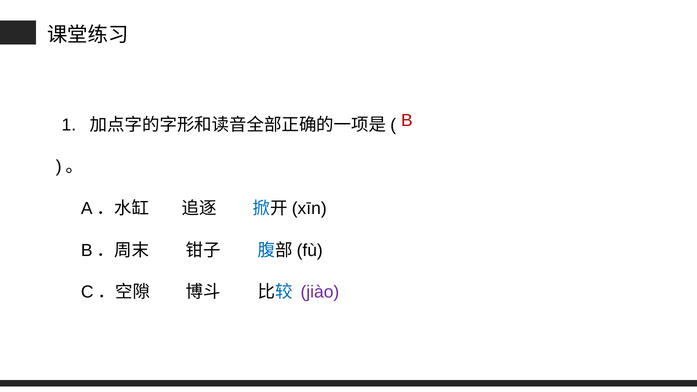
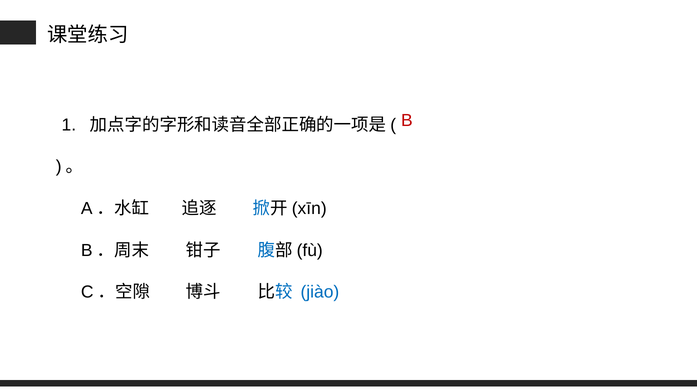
jiào colour: purple -> blue
